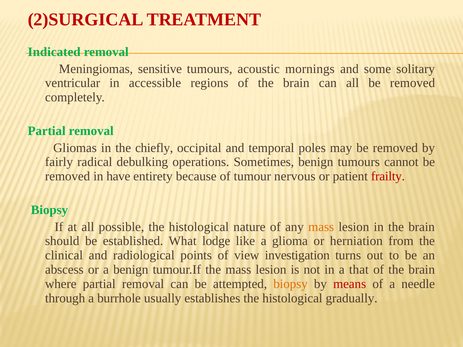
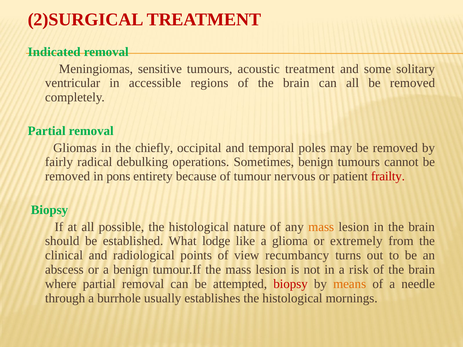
acoustic mornings: mornings -> treatment
have: have -> pons
herniation: herniation -> extremely
investigation: investigation -> recumbancy
that: that -> risk
biopsy at (291, 284) colour: orange -> red
means colour: red -> orange
gradually: gradually -> mornings
